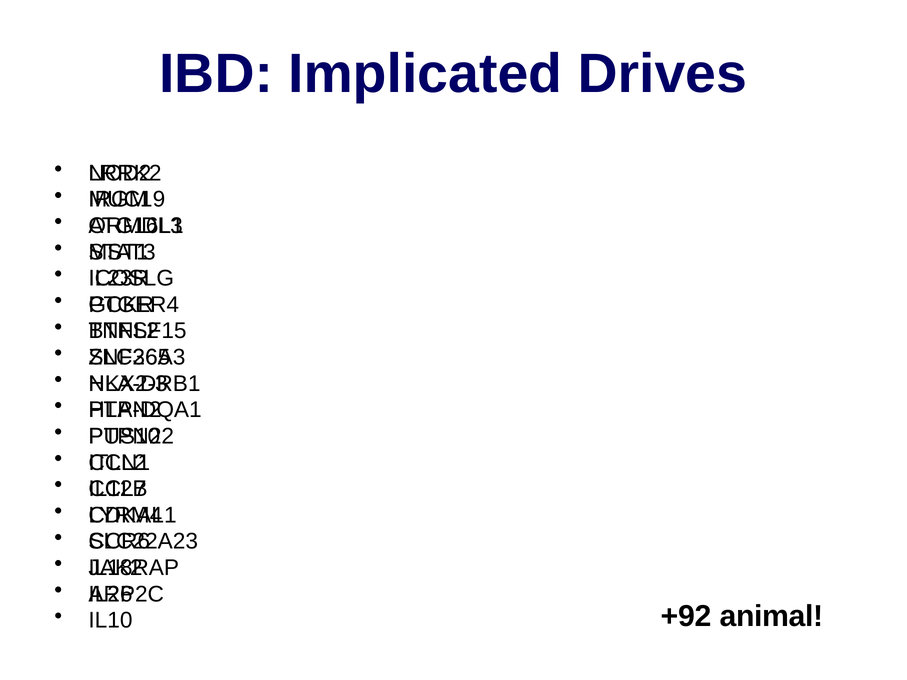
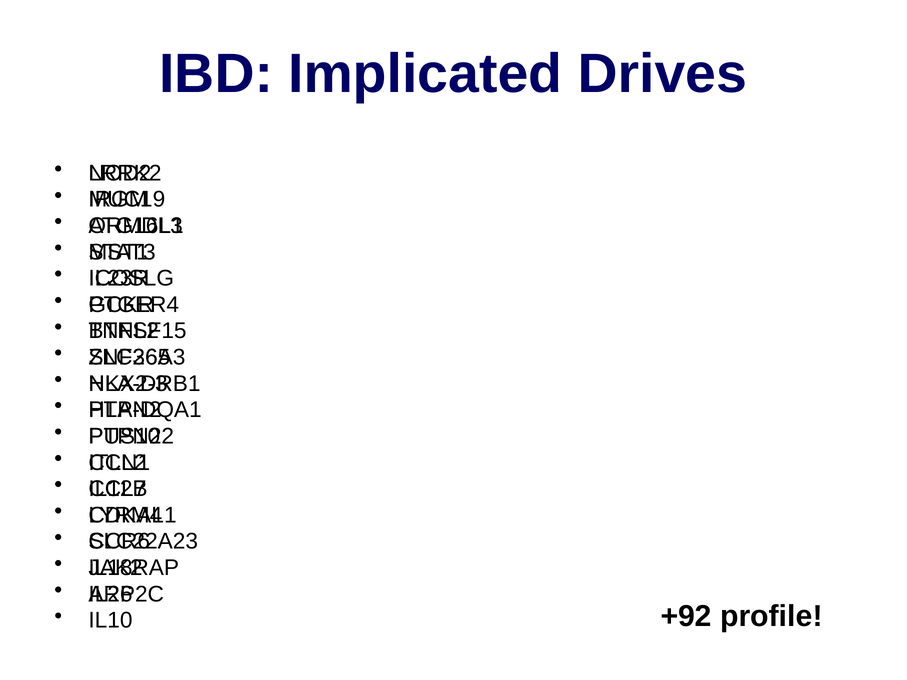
animal: animal -> profile
